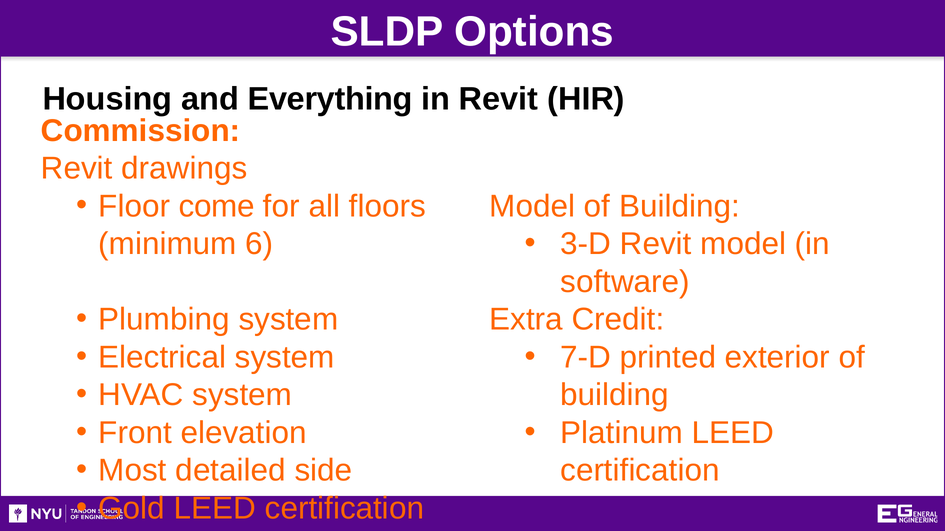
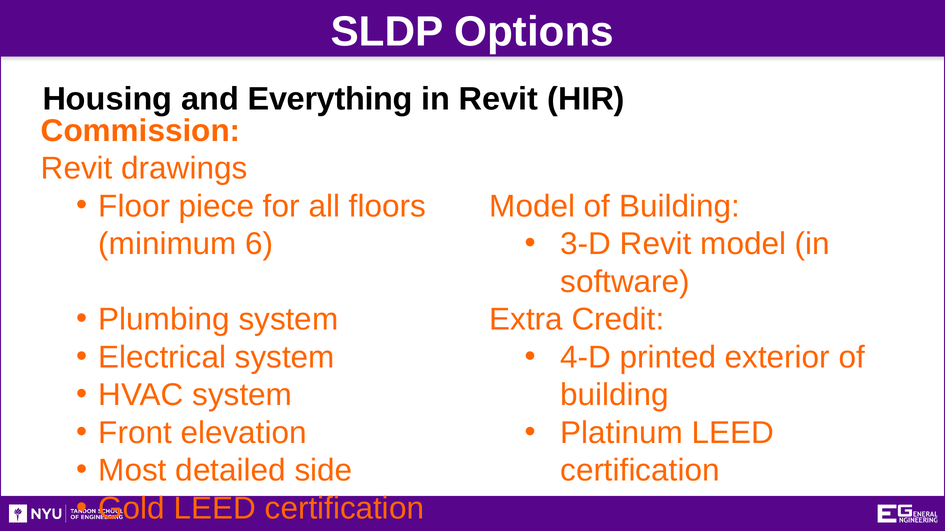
come: come -> piece
7-D: 7-D -> 4-D
